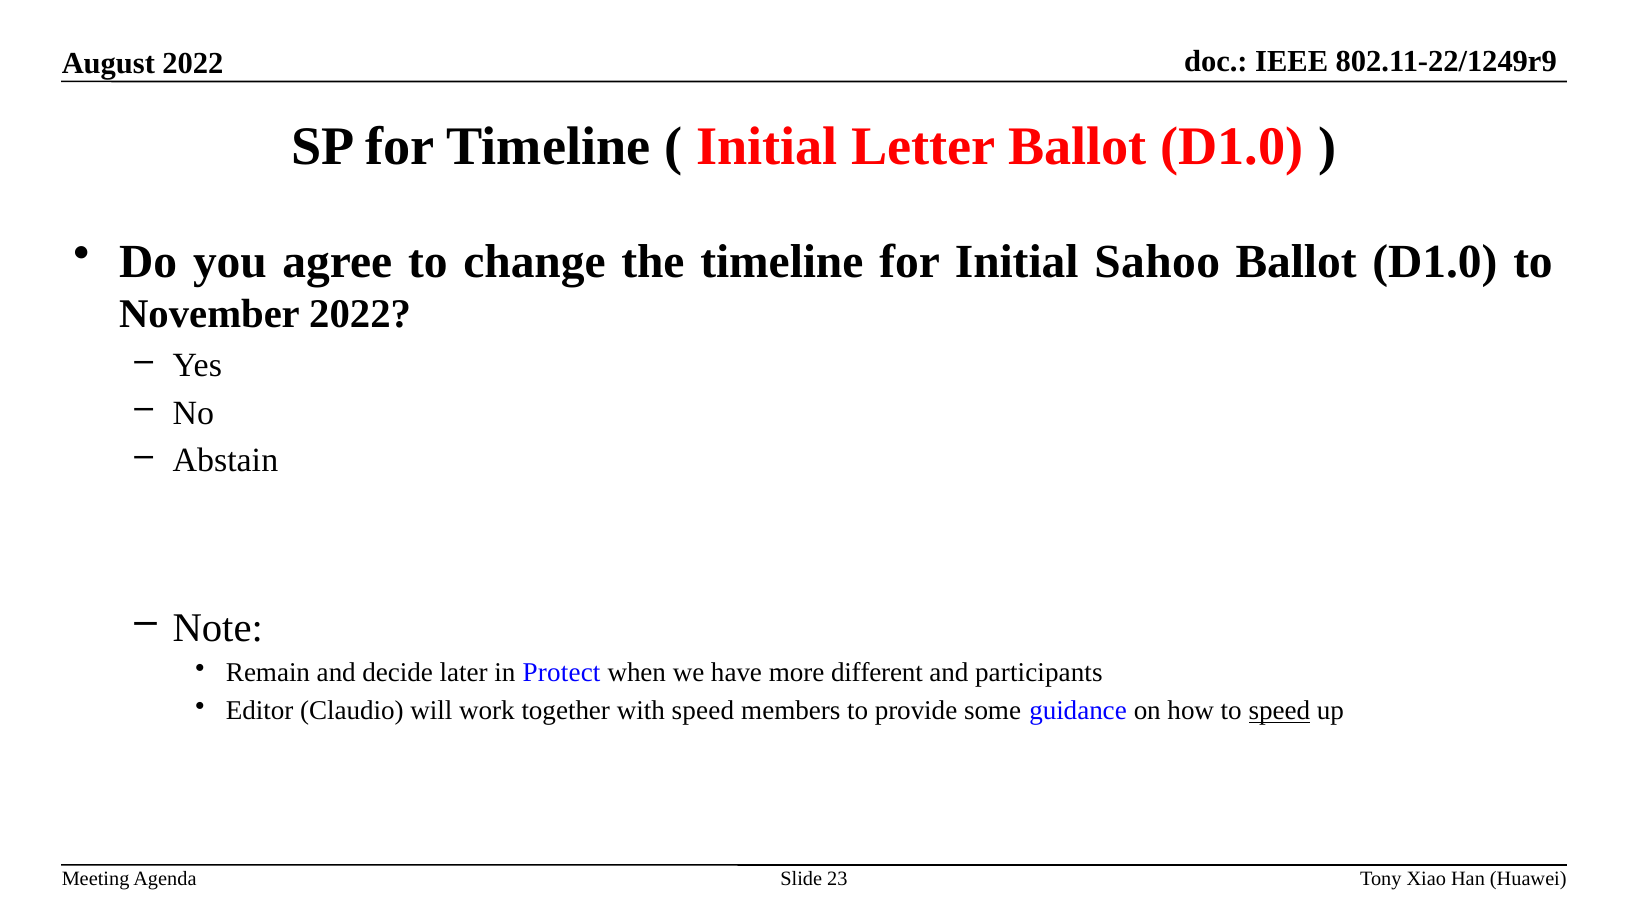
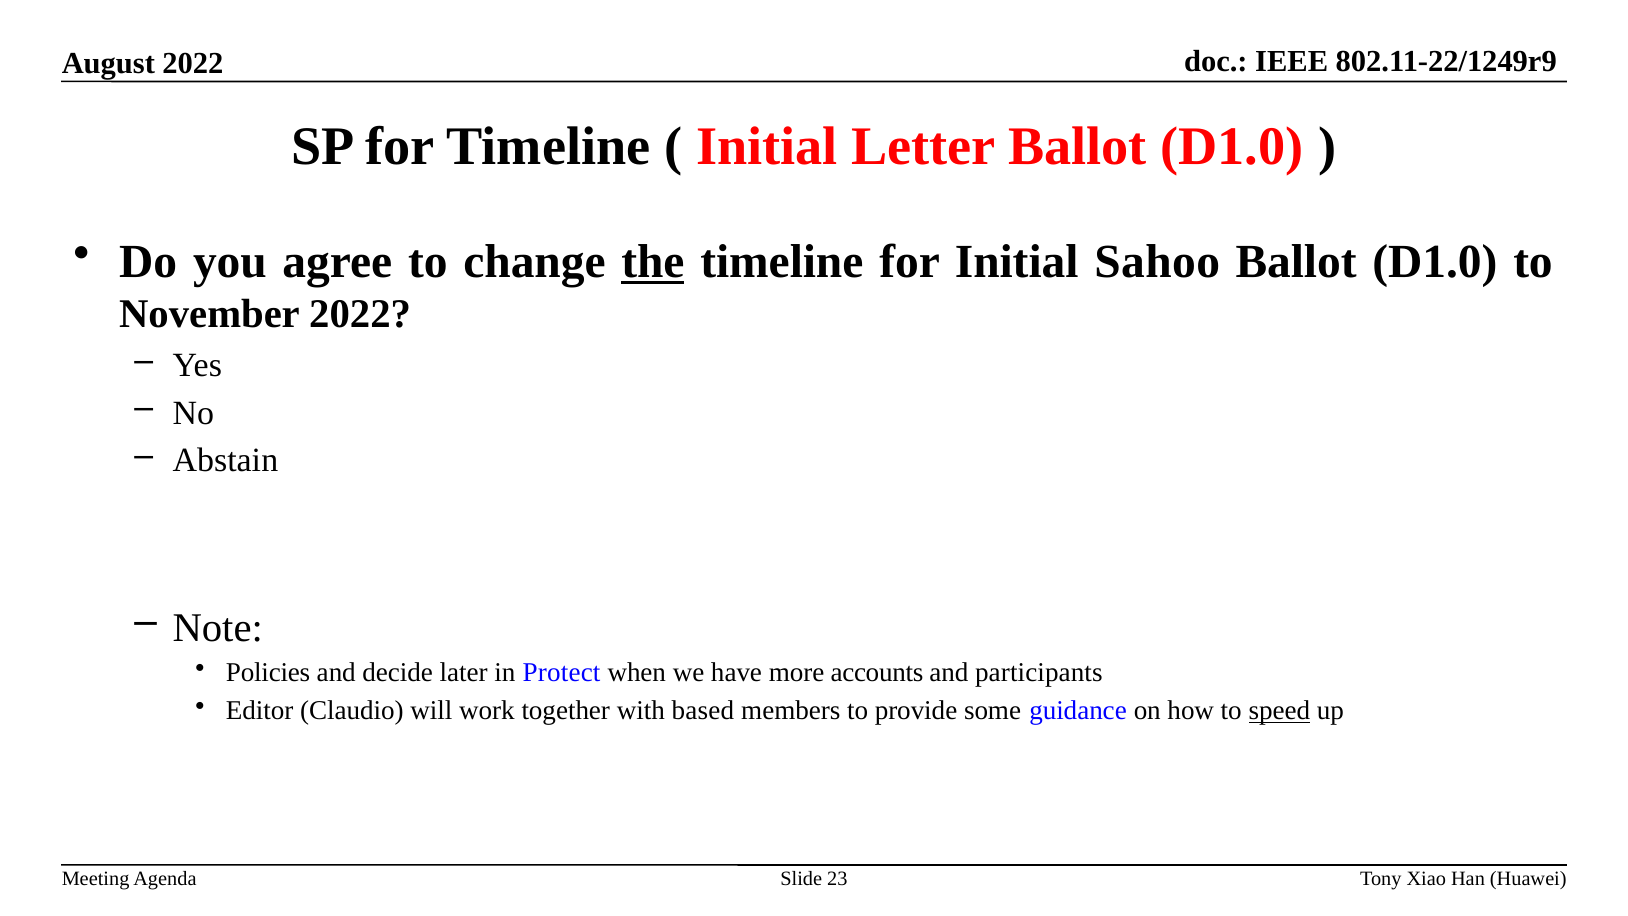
the underline: none -> present
Remain: Remain -> Policies
different: different -> accounts
with speed: speed -> based
